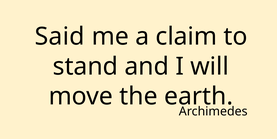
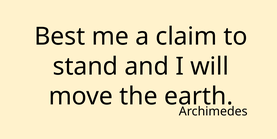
Said: Said -> Best
